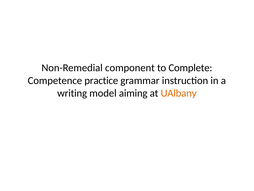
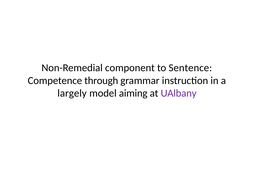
Complete: Complete -> Sentence
practice: practice -> through
writing: writing -> largely
UAlbany colour: orange -> purple
